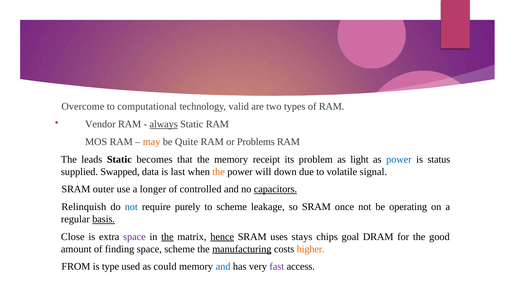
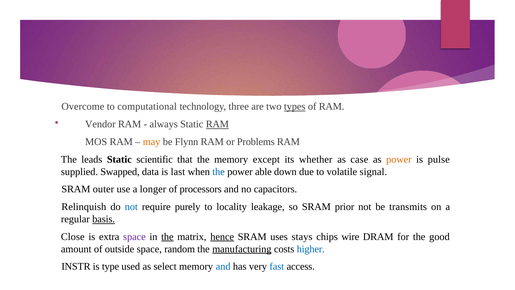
valid: valid -> three
types underline: none -> present
always underline: present -> none
RAM at (217, 124) underline: none -> present
Quite: Quite -> Flynn
becomes: becomes -> scientific
receipt: receipt -> except
problem: problem -> whether
light: light -> case
power at (399, 159) colour: blue -> orange
status: status -> pulse
the at (219, 171) colour: orange -> blue
will: will -> able
controlled: controlled -> processors
capacitors underline: present -> none
to scheme: scheme -> locality
once: once -> prior
operating: operating -> transmits
goal: goal -> wire
finding: finding -> outside
space scheme: scheme -> random
higher colour: orange -> blue
FROM: FROM -> INSTR
could: could -> select
fast colour: purple -> blue
